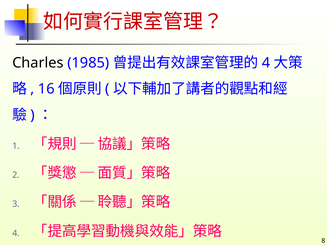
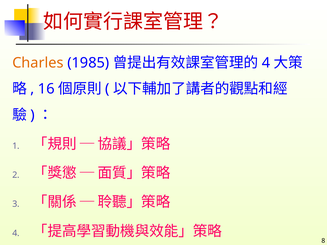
Charles colour: black -> orange
